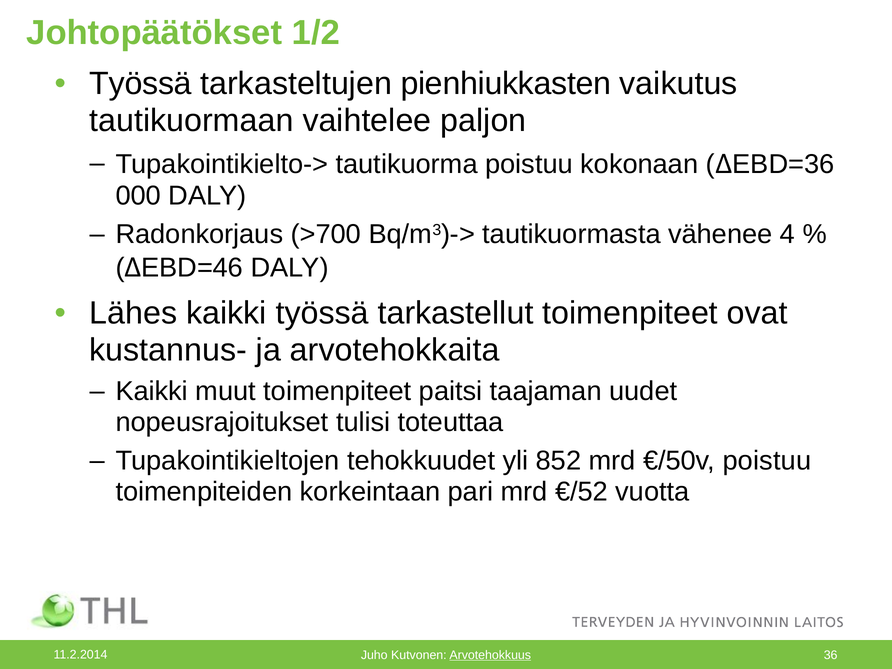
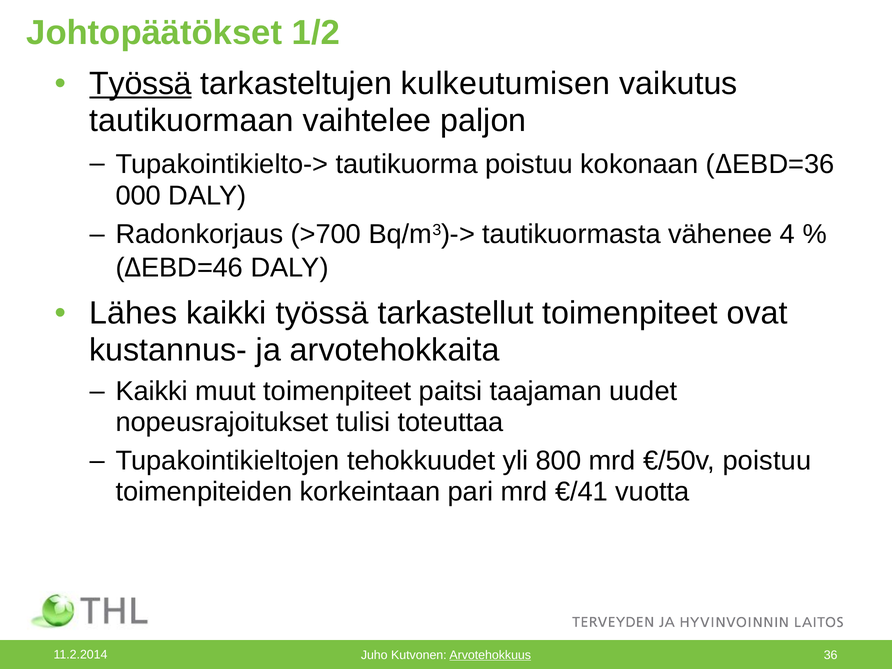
Työssä at (141, 84) underline: none -> present
pienhiukkasten: pienhiukkasten -> kulkeutumisen
852: 852 -> 800
€/52: €/52 -> €/41
